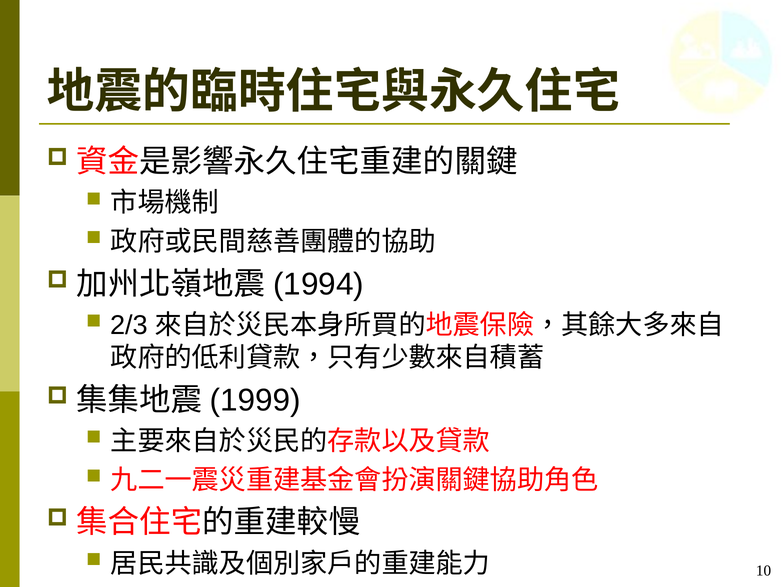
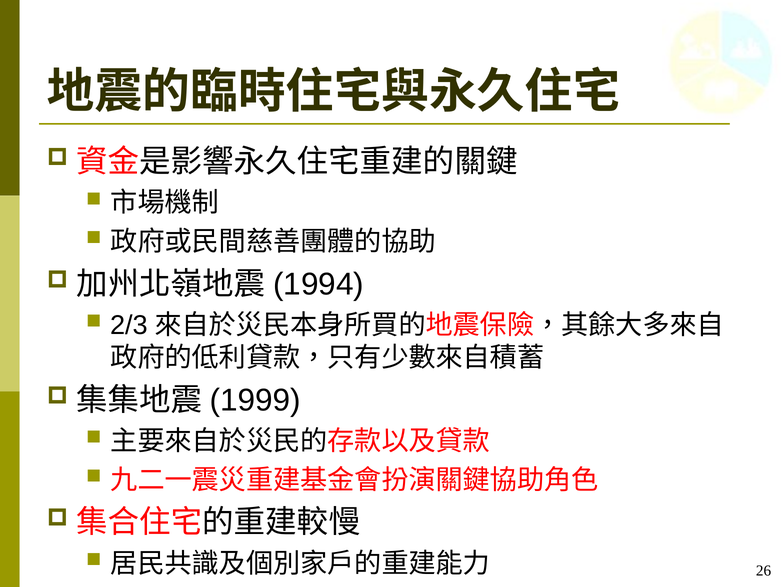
10: 10 -> 26
